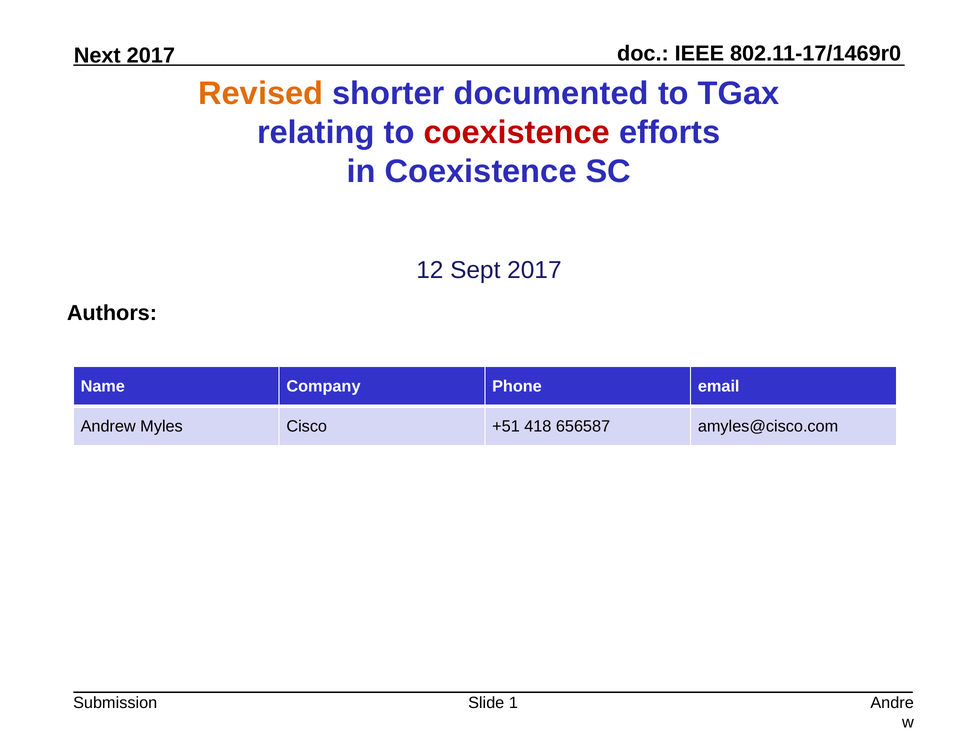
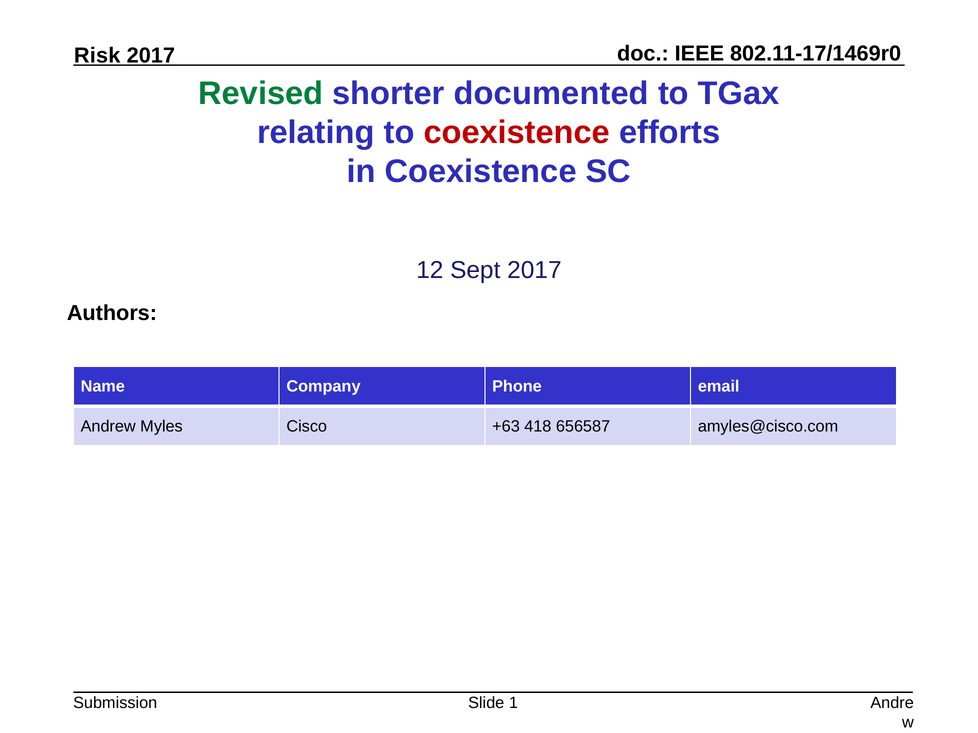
Next: Next -> Risk
Revised colour: orange -> green
+51: +51 -> +63
